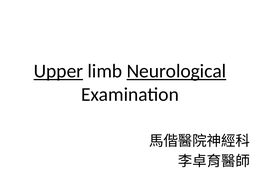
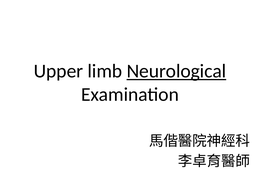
Upper underline: present -> none
